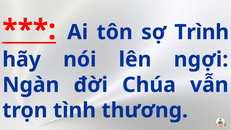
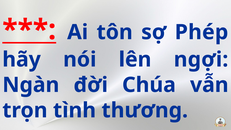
Trình: Trình -> Phép
